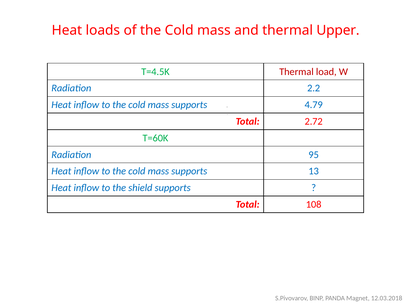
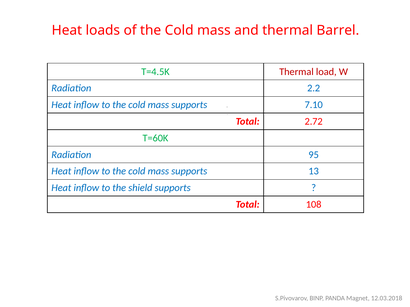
Upper: Upper -> Barrel
4.79: 4.79 -> 7.10
